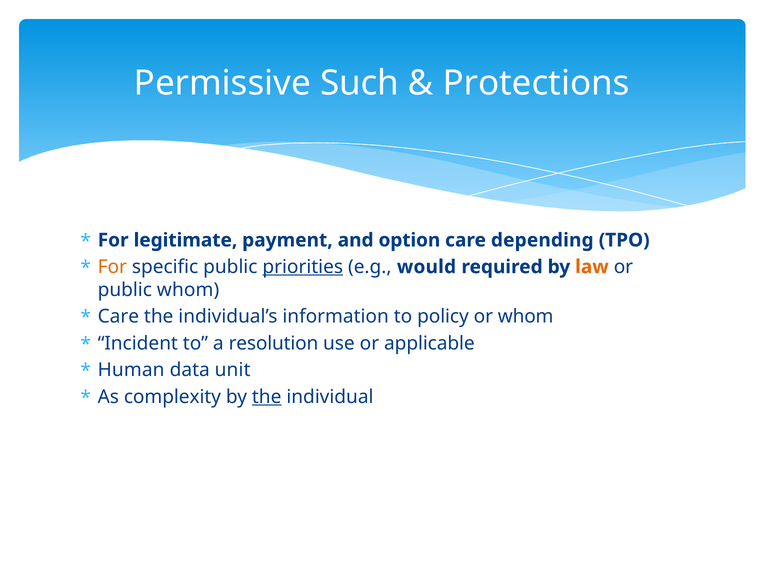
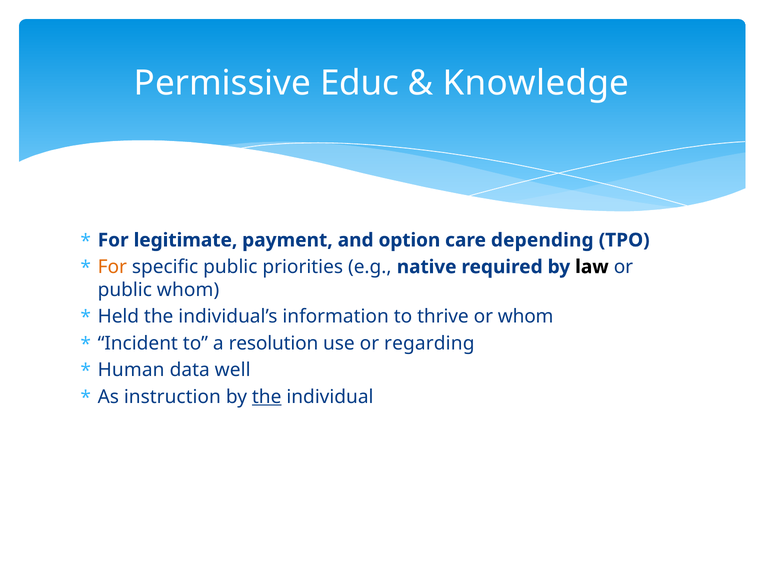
Such: Such -> Educ
Protections: Protections -> Knowledge
priorities underline: present -> none
would: would -> native
law colour: orange -> black
Care at (118, 317): Care -> Held
policy: policy -> thrive
applicable: applicable -> regarding
unit: unit -> well
complexity: complexity -> instruction
